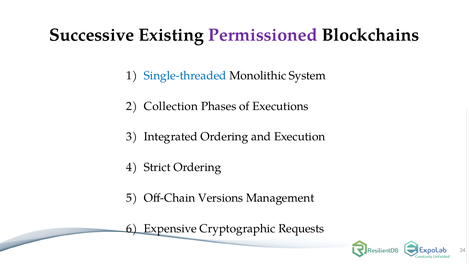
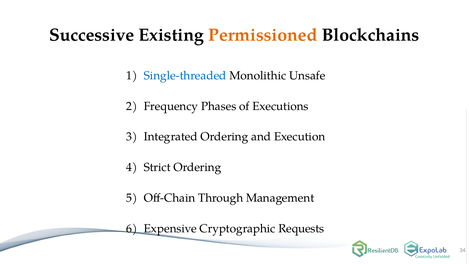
Permissioned colour: purple -> orange
System: System -> Unsafe
Collection: Collection -> Frequency
Versions: Versions -> Through
